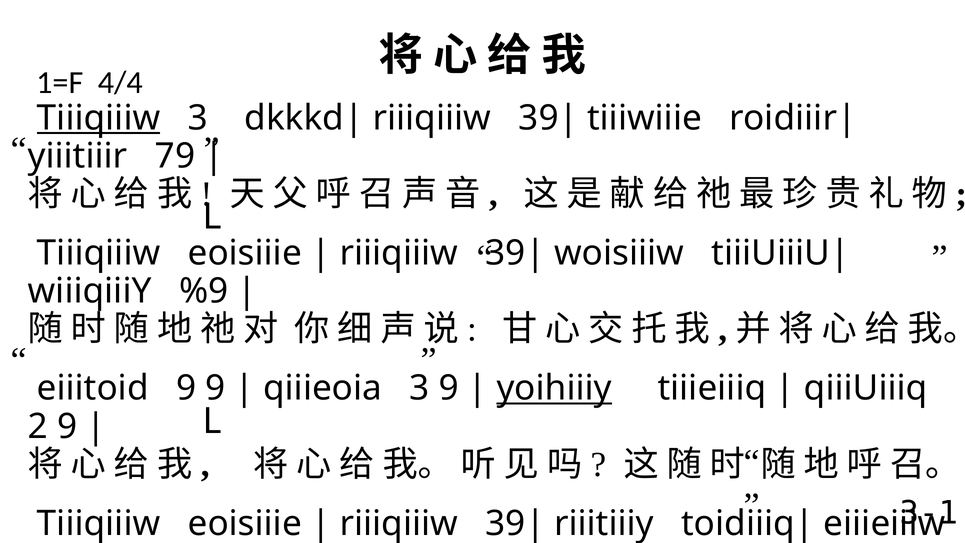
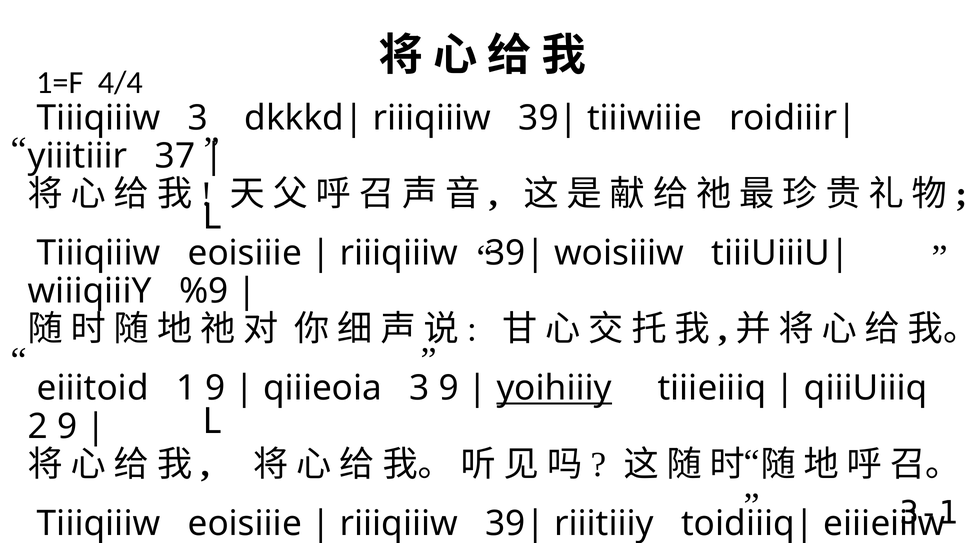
Tiiiqiiiw at (99, 118) underline: present -> none
79: 79 -> 37
eiiitoid 9: 9 -> 1
